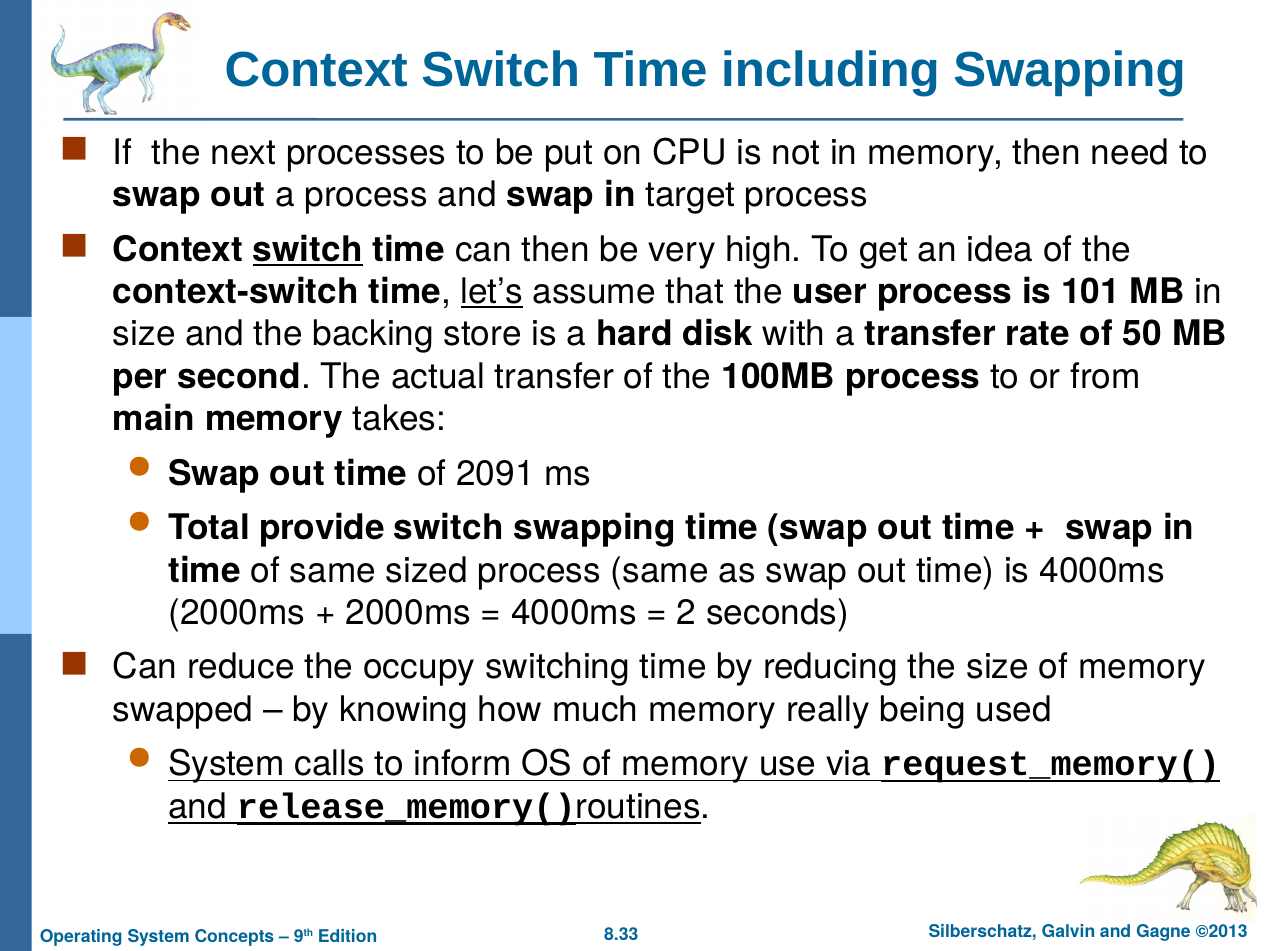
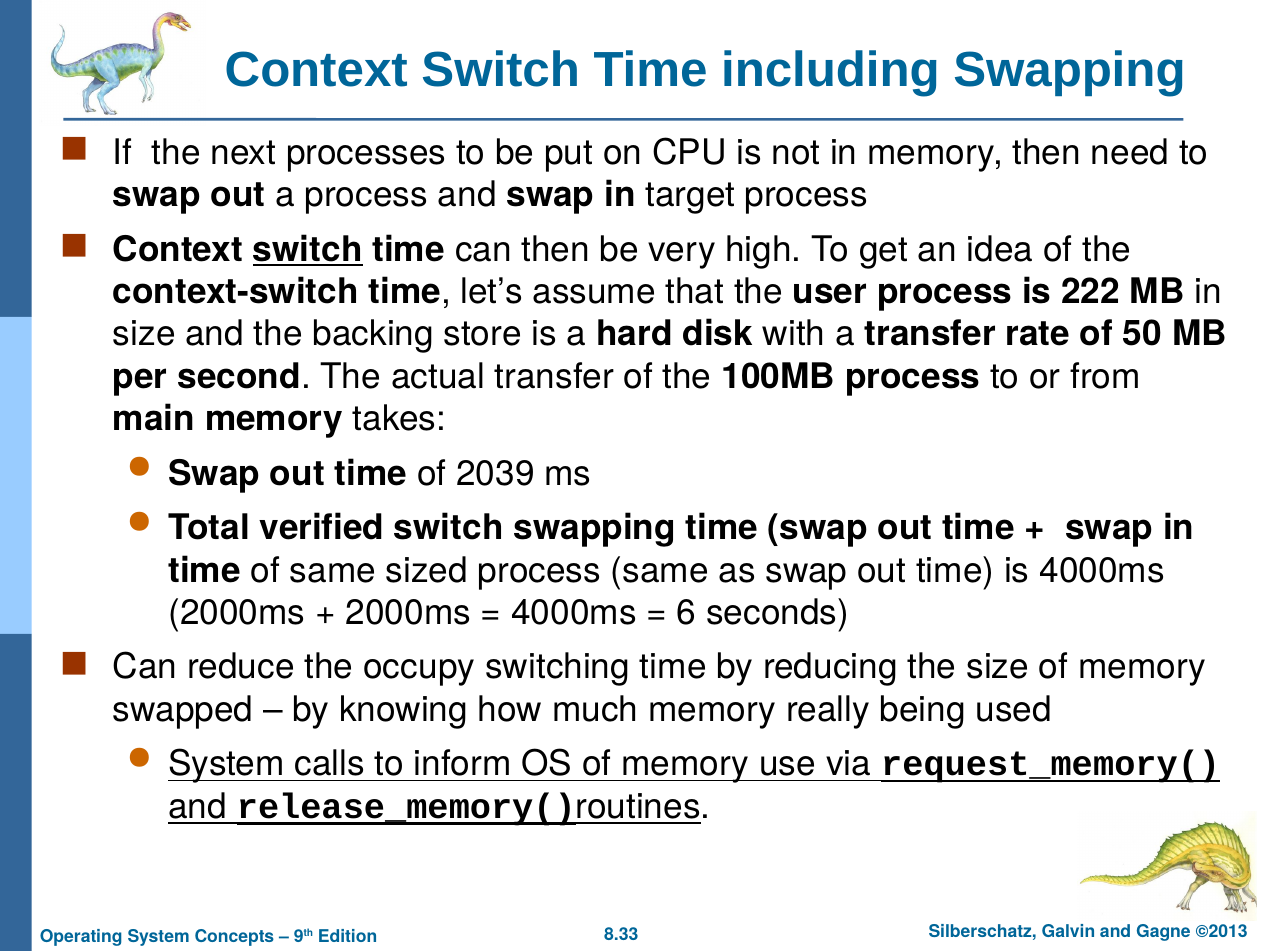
let’s underline: present -> none
101: 101 -> 222
2091: 2091 -> 2039
provide: provide -> verified
2: 2 -> 6
